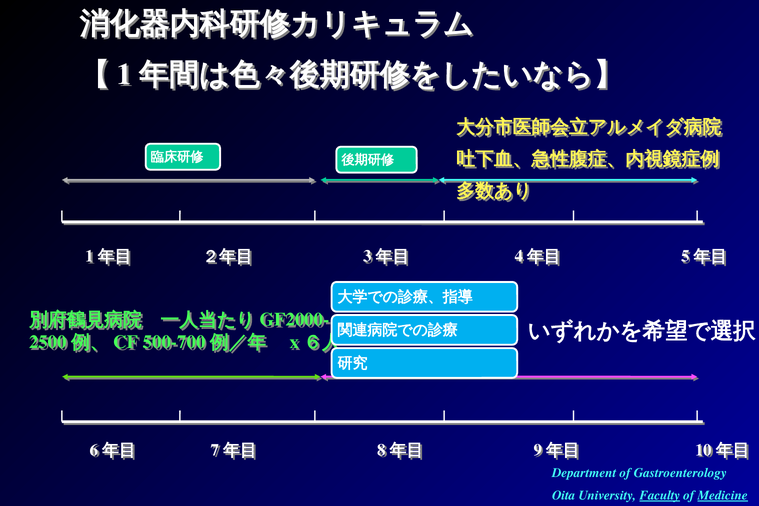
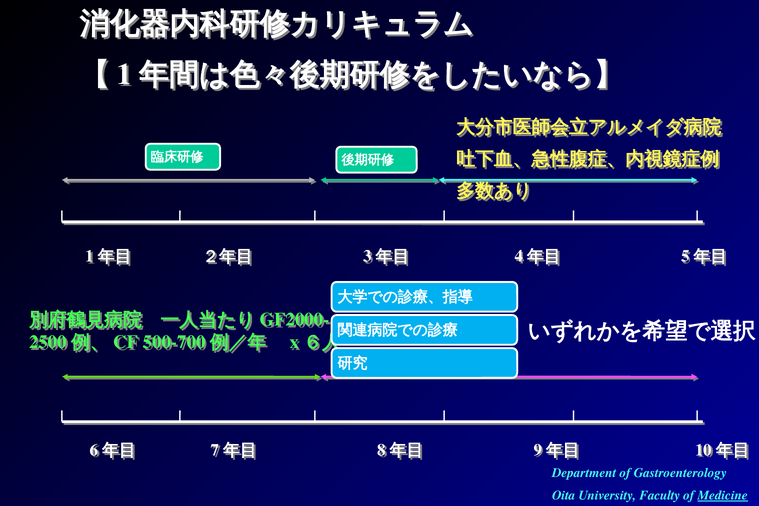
Faculty underline: present -> none
